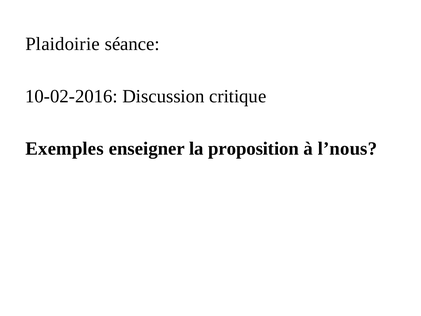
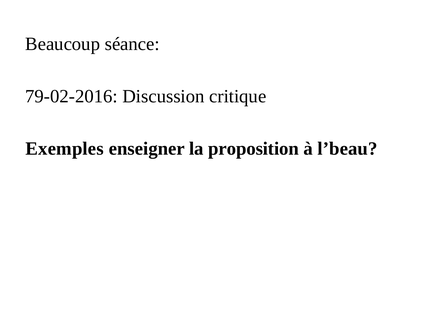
Plaidoirie: Plaidoirie -> Beaucoup
10-02-2016: 10-02-2016 -> 79-02-2016
l’nous: l’nous -> l’beau
